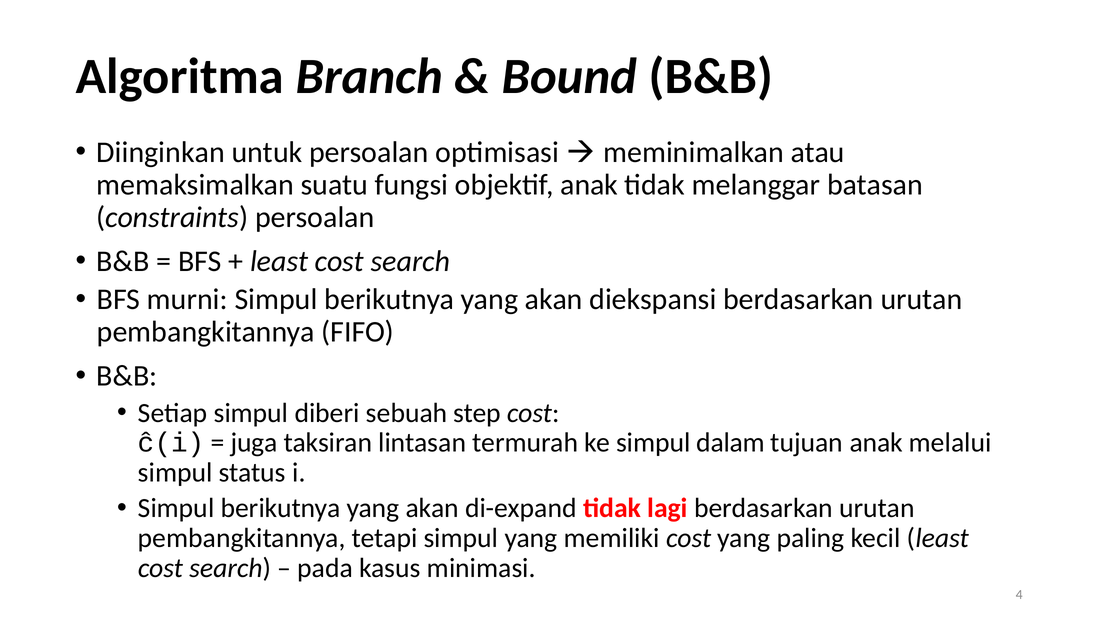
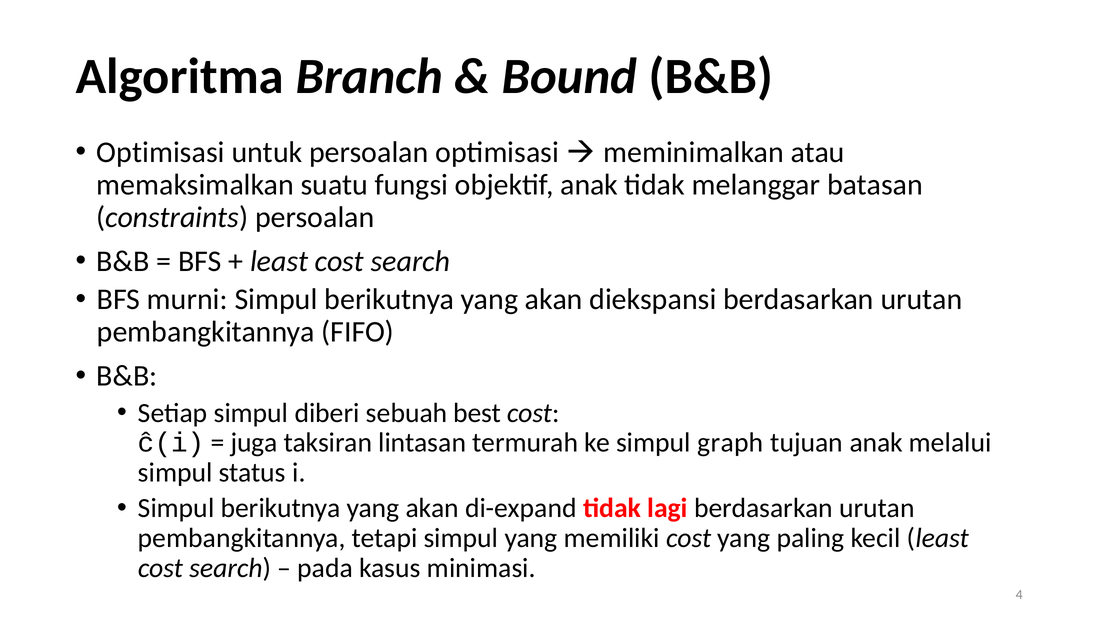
Diinginkan at (161, 152): Diinginkan -> Optimisasi
step: step -> best
dalam: dalam -> graph
